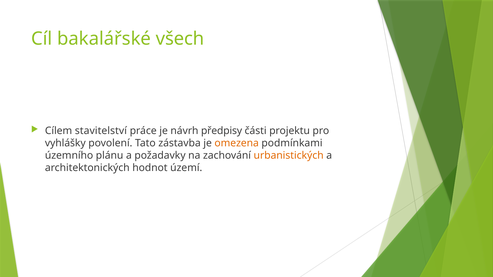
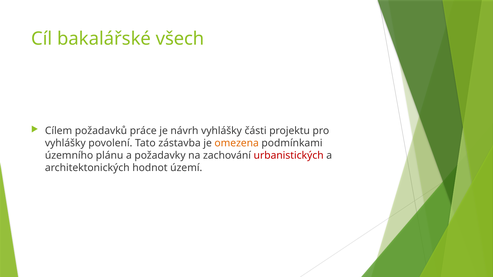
stavitelství: stavitelství -> požadavků
návrh předpisy: předpisy -> vyhlášky
urbanistických colour: orange -> red
